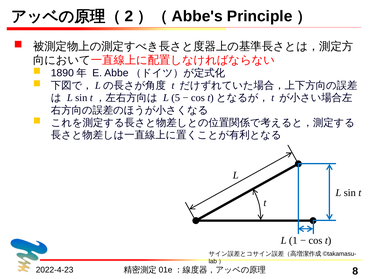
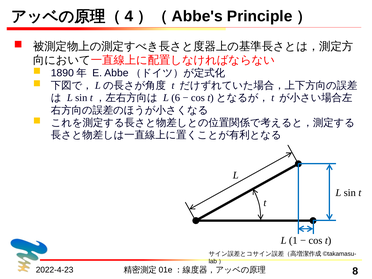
2: 2 -> 4
5: 5 -> 6
